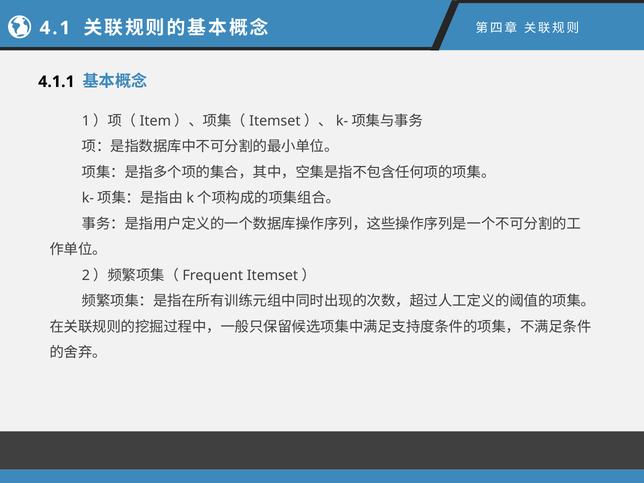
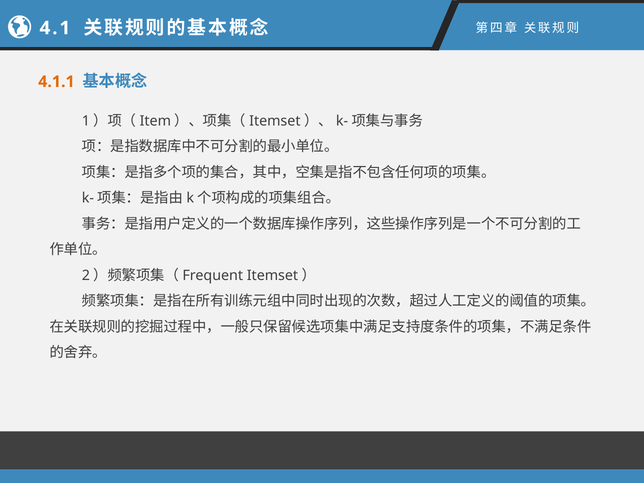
4.1.1 colour: black -> orange
